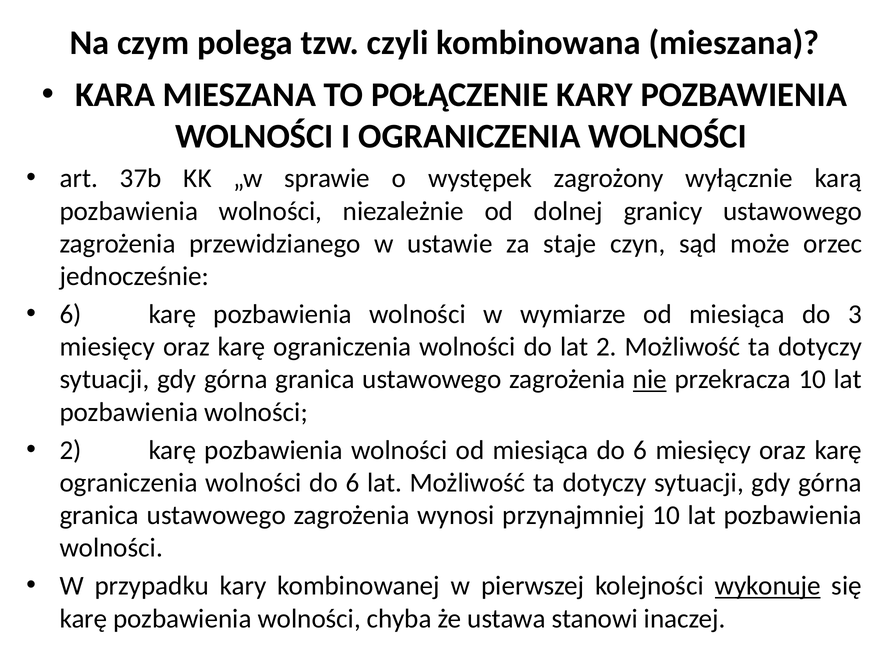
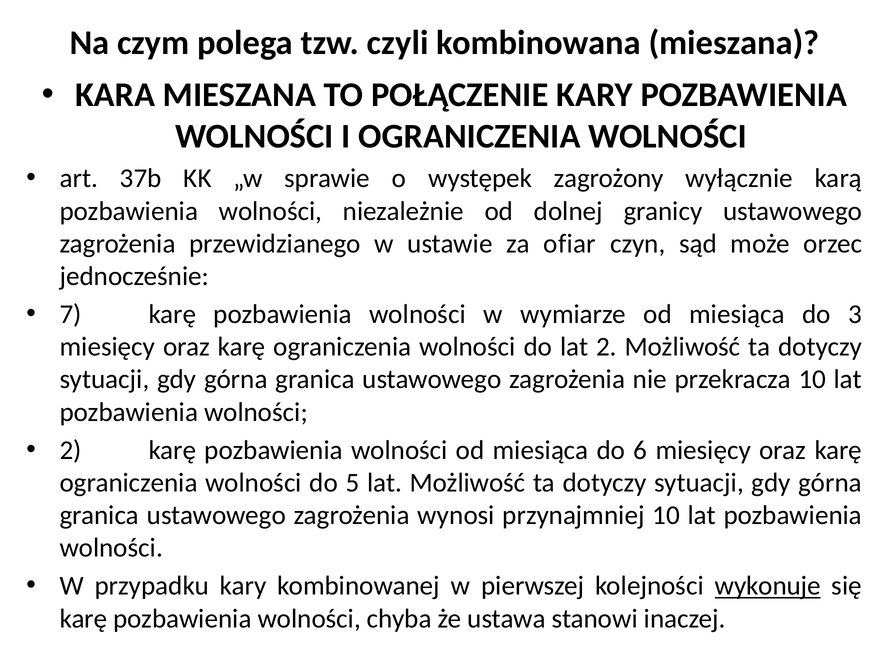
staje: staje -> ofiar
6 at (71, 314): 6 -> 7
nie underline: present -> none
wolności do 6: 6 -> 5
